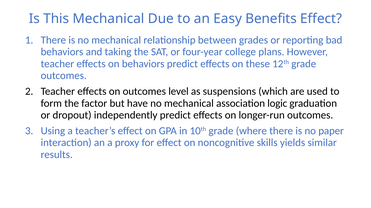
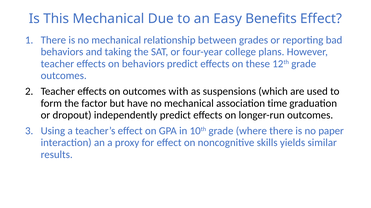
level: level -> with
logic: logic -> time
